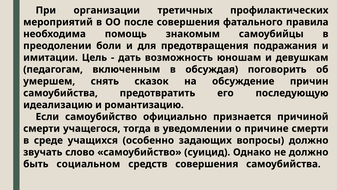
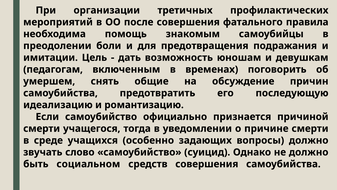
обсуждая: обсуждая -> временах
сказок: сказок -> общие
